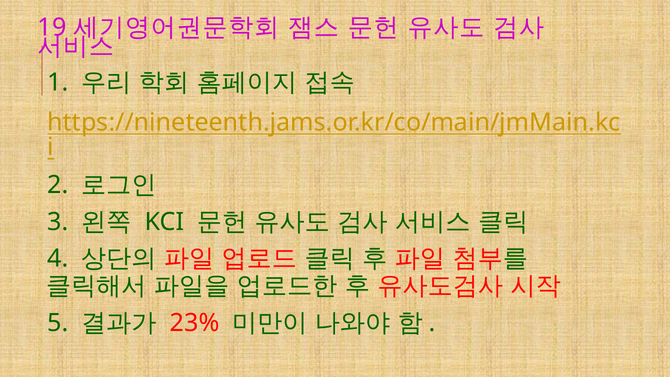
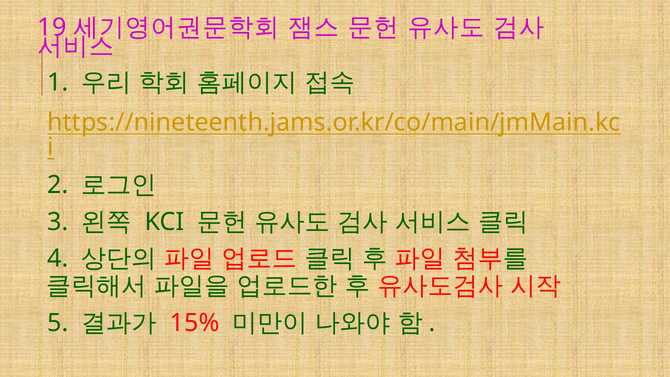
23%: 23% -> 15%
